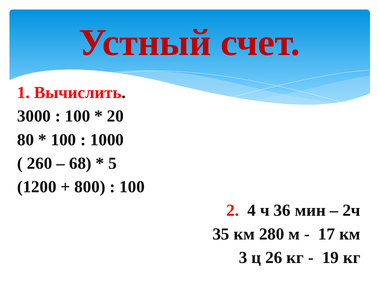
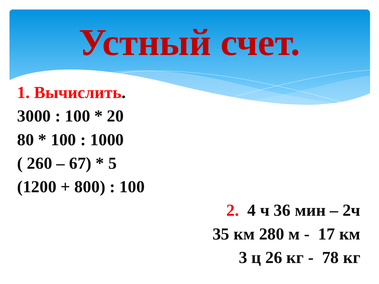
68: 68 -> 67
19: 19 -> 78
